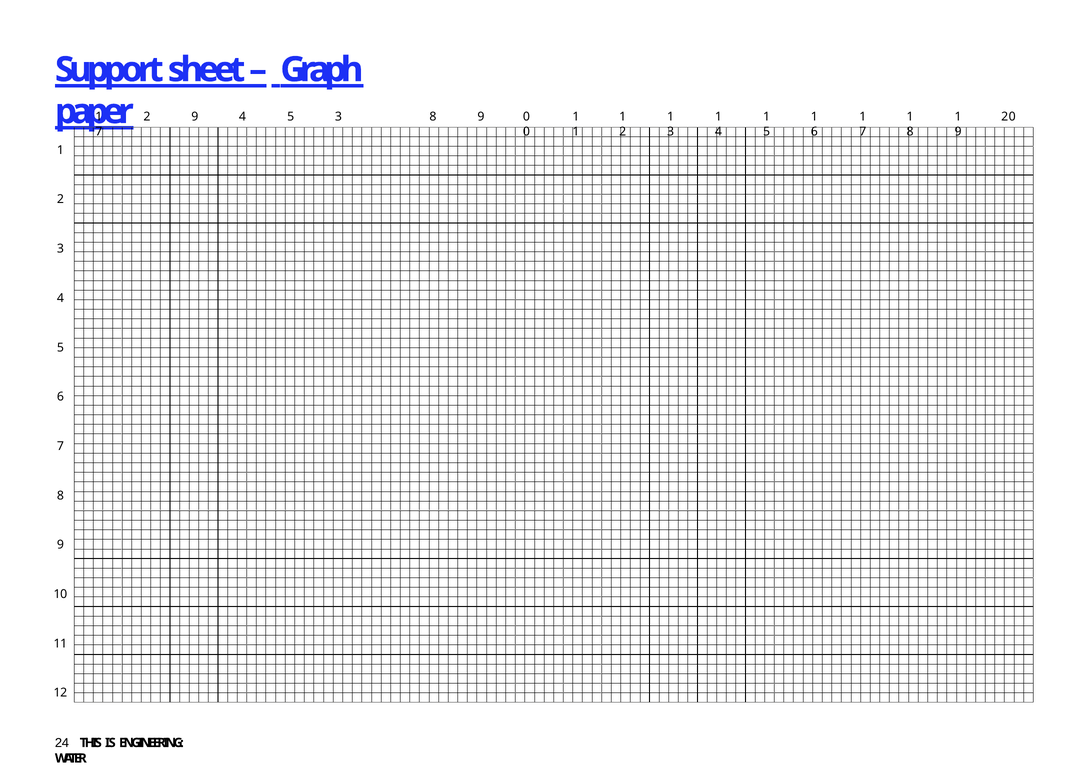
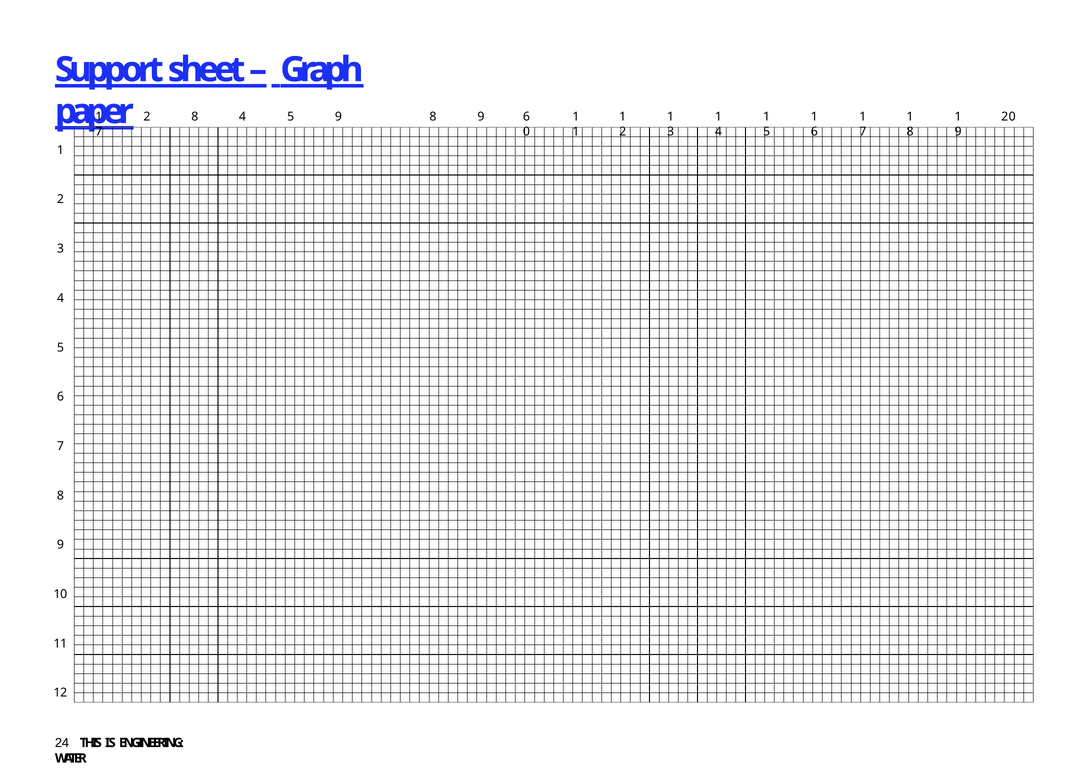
2 9: 9 -> 8
5 3: 3 -> 9
9 0: 0 -> 6
